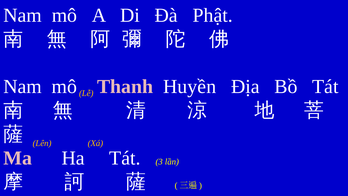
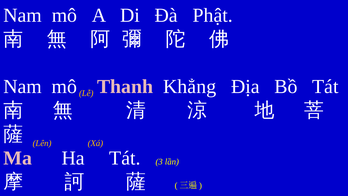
Huyền: Huyền -> Khẳng
